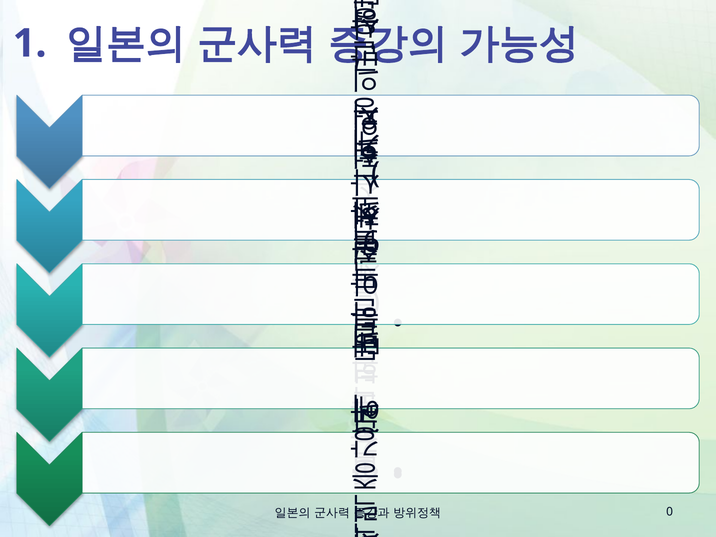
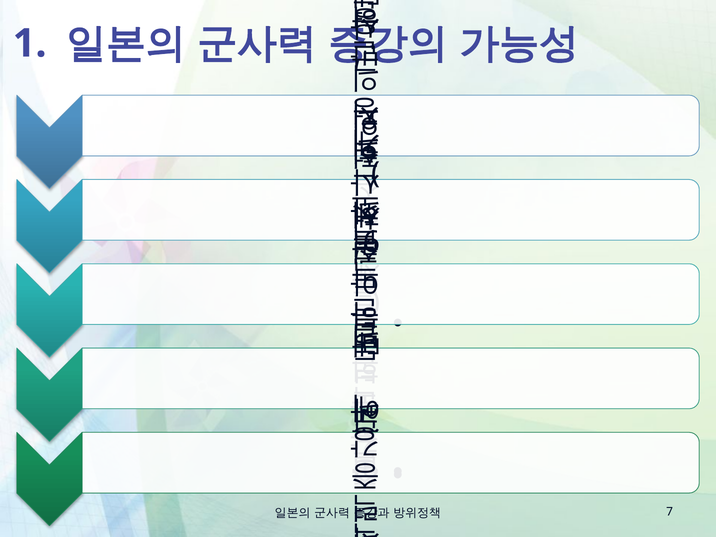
0: 0 -> 7
